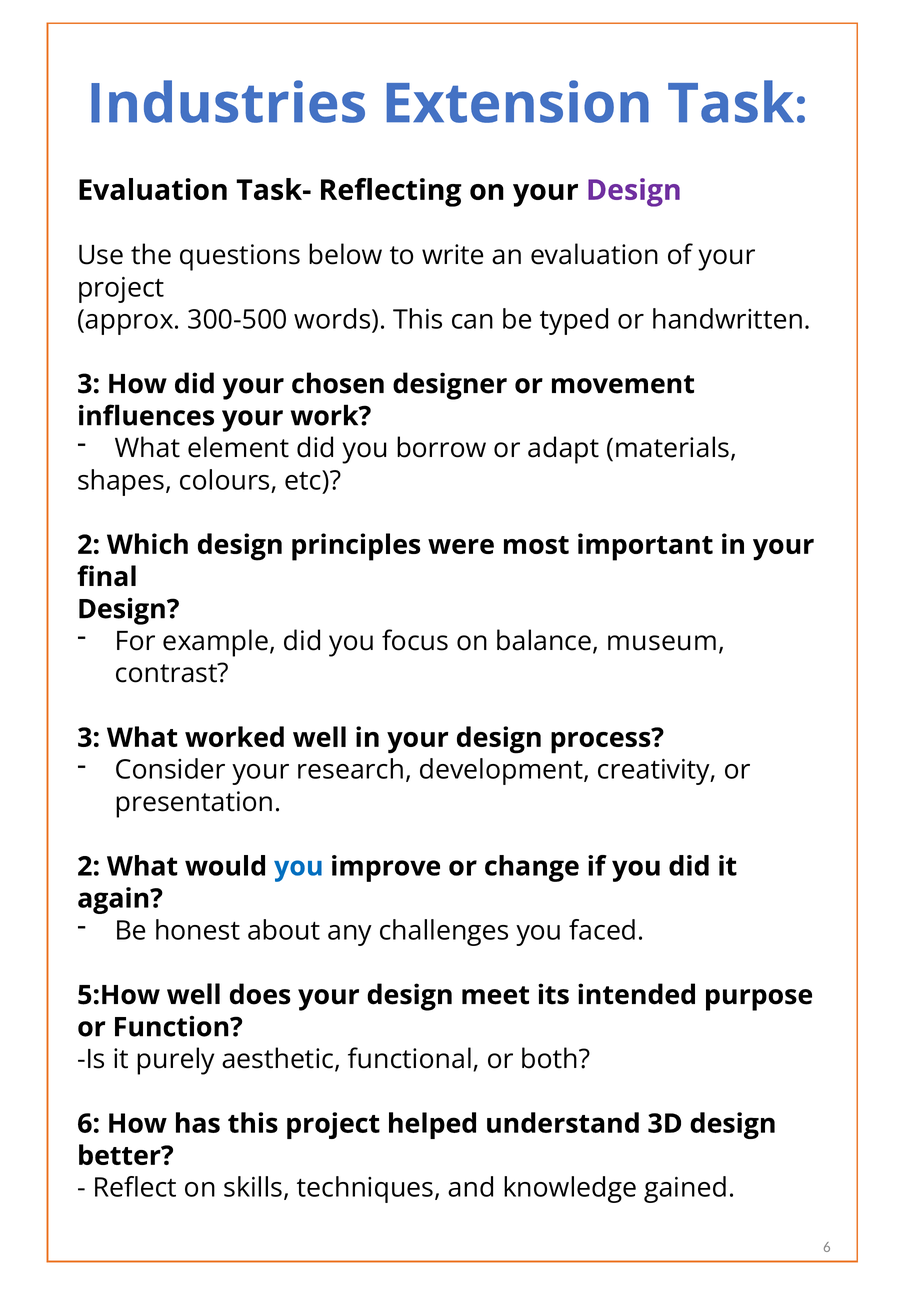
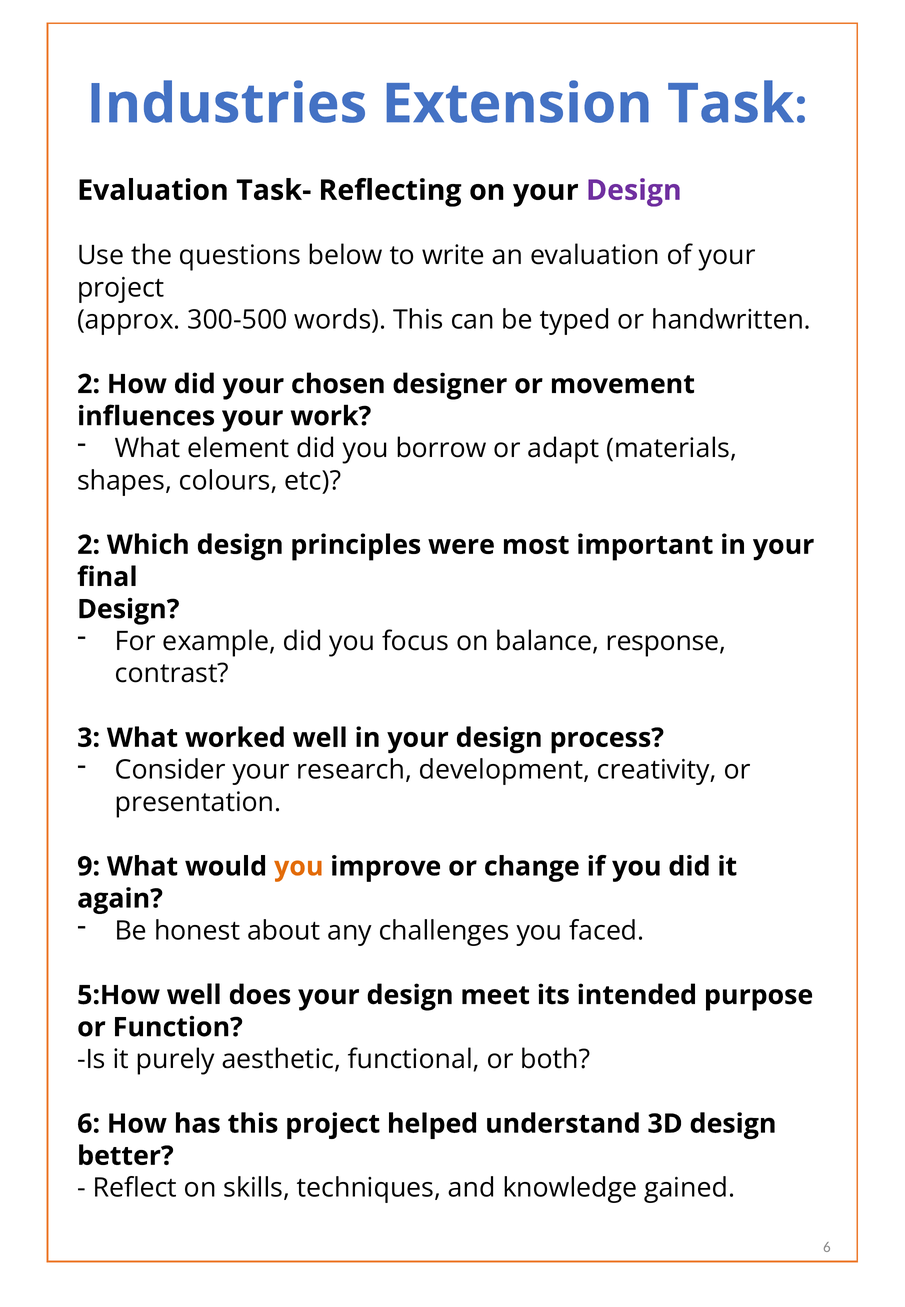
3 at (89, 384): 3 -> 2
museum: museum -> response
2 at (89, 867): 2 -> 9
you at (299, 867) colour: blue -> orange
